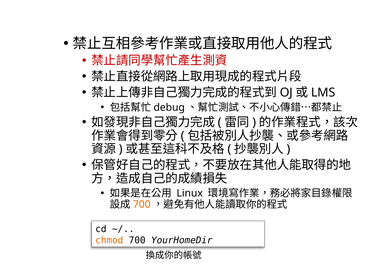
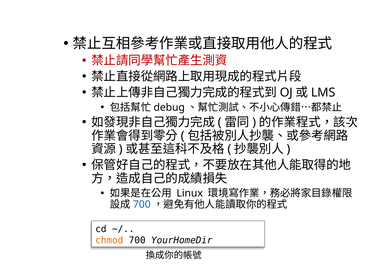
700 at (142, 204) colour: orange -> blue
